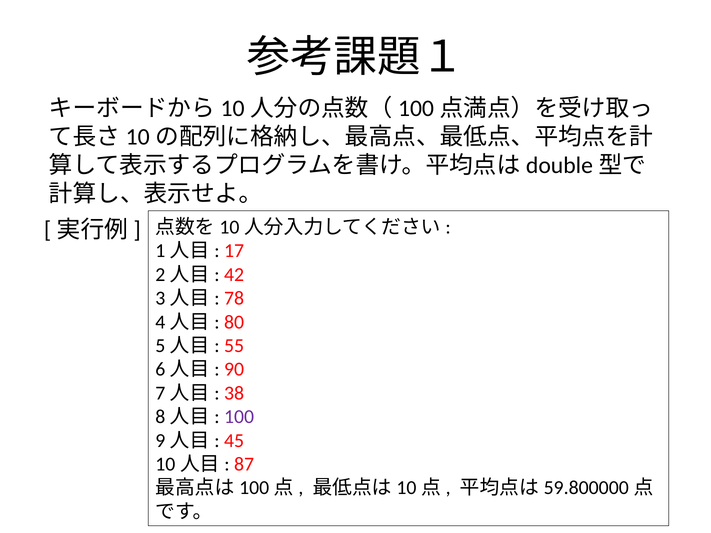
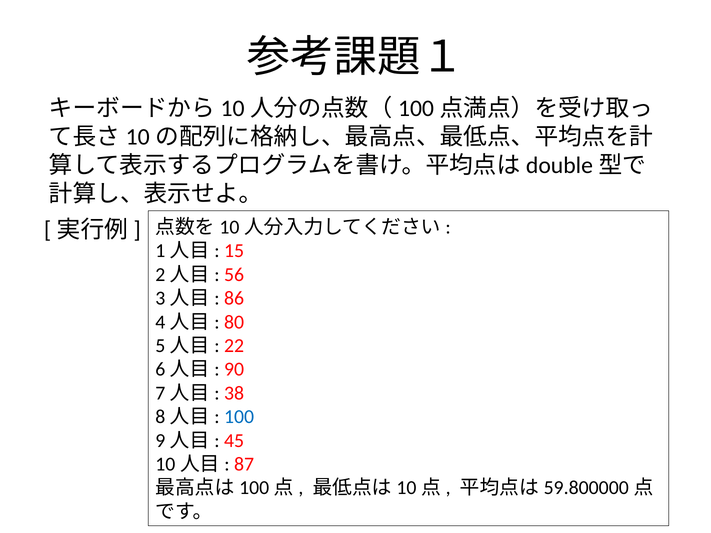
17: 17 -> 15
42: 42 -> 56
78: 78 -> 86
55: 55 -> 22
100 colour: purple -> blue
